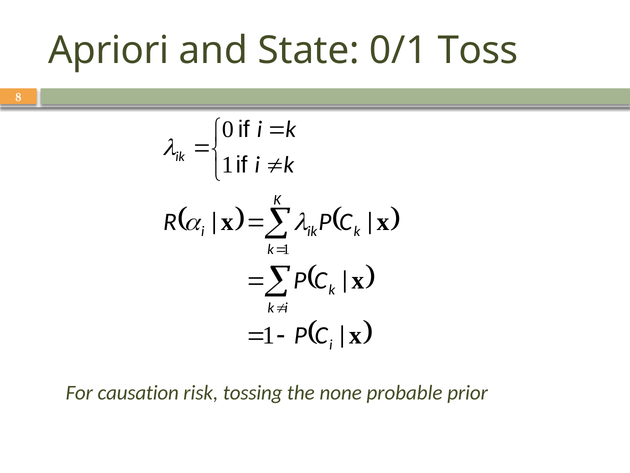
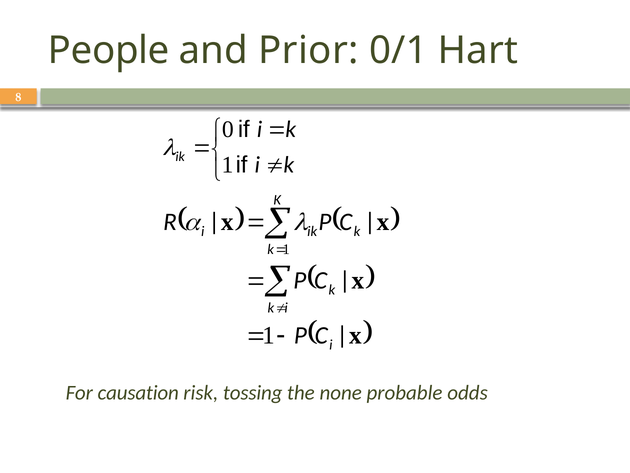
Apriori: Apriori -> People
State: State -> Prior
Toss: Toss -> Hart
prior: prior -> odds
